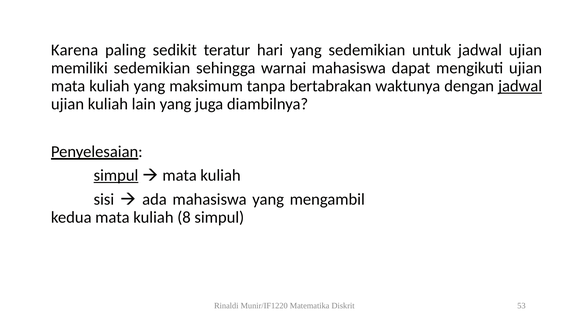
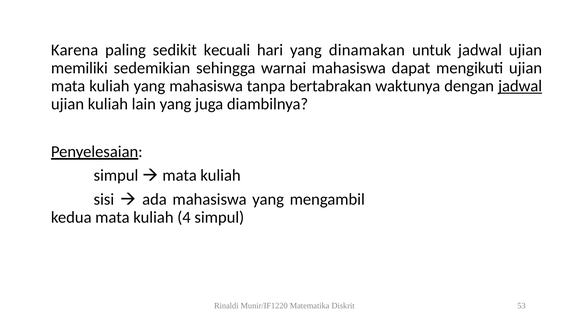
teratur: teratur -> kecuali
yang sedemikian: sedemikian -> dinamakan
yang maksimum: maksimum -> mahasiswa
simpul at (116, 175) underline: present -> none
8: 8 -> 4
